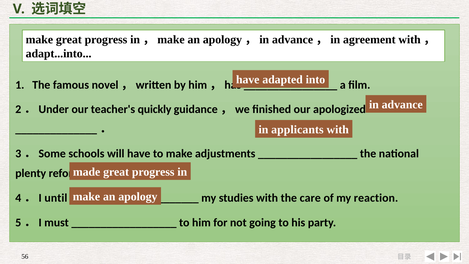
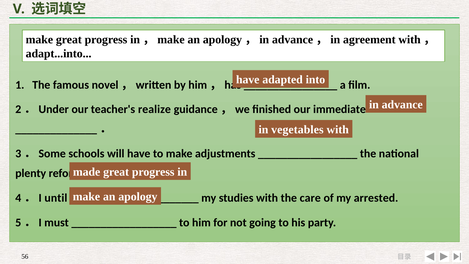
quickly: quickly -> realize
apologized: apologized -> immediate
applicants: applicants -> vegetables
reaction: reaction -> arrested
